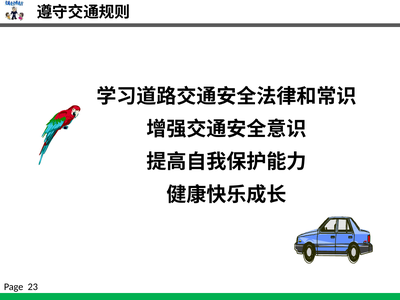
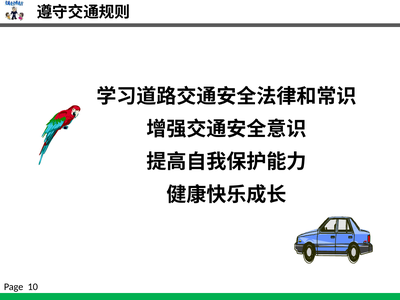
23: 23 -> 10
